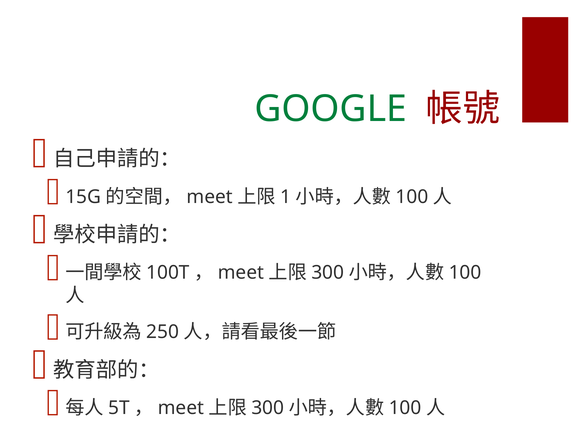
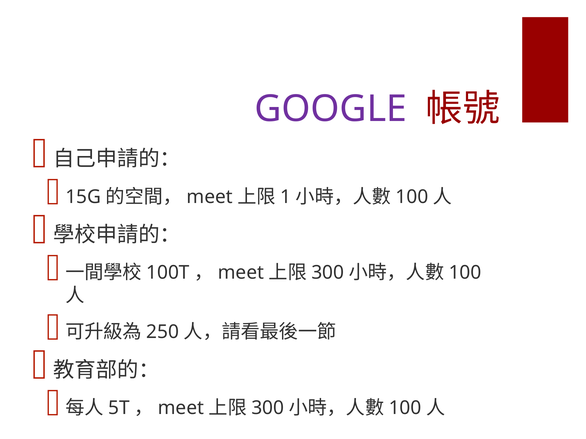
GOOGLE colour: green -> purple
